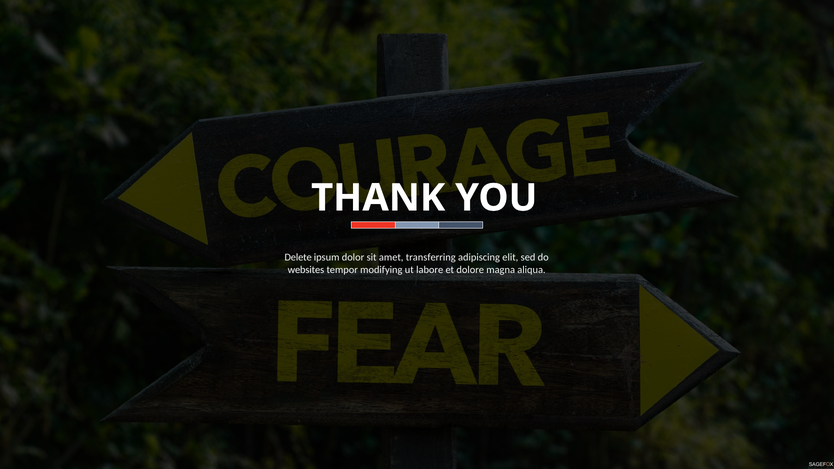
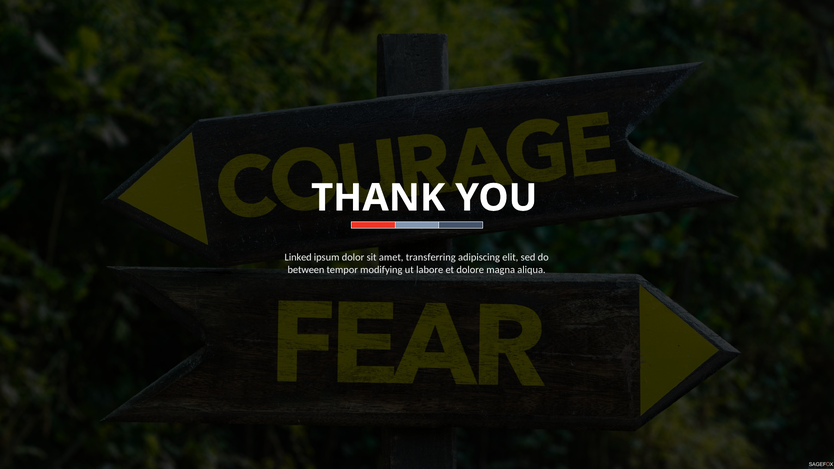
Delete: Delete -> Linked
websites: websites -> between
